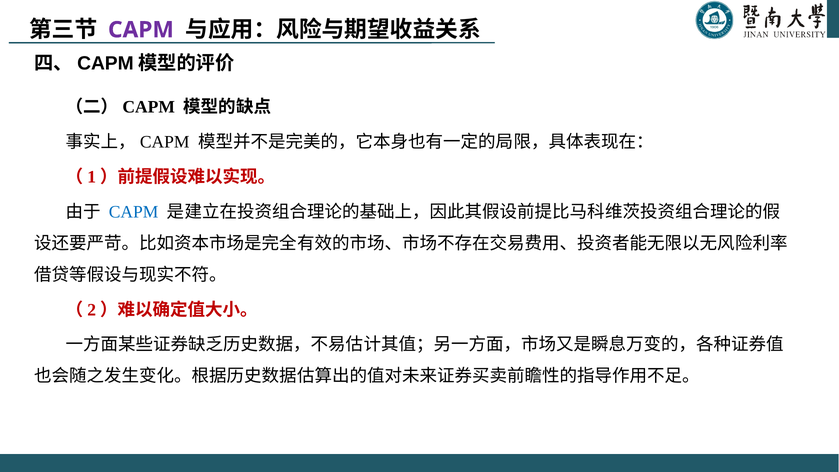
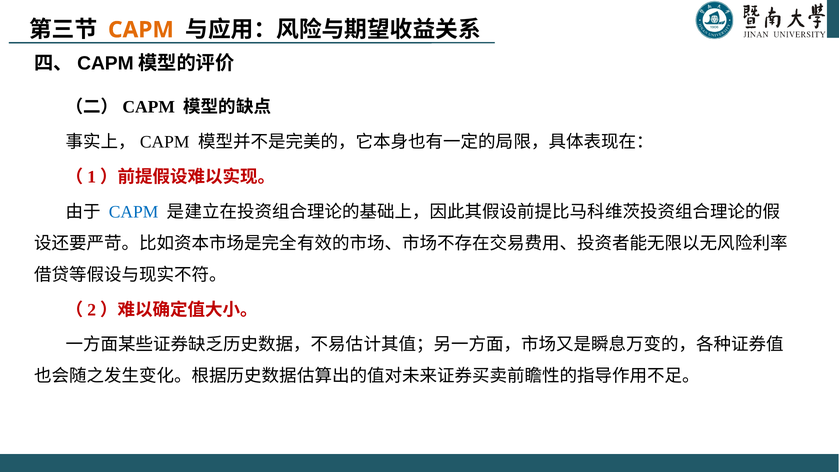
CAPM at (141, 30) colour: purple -> orange
